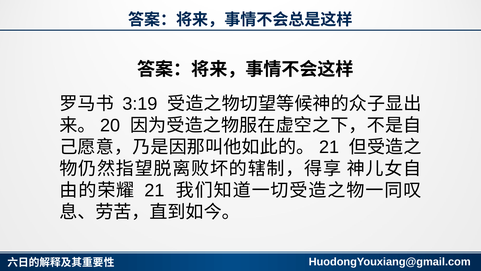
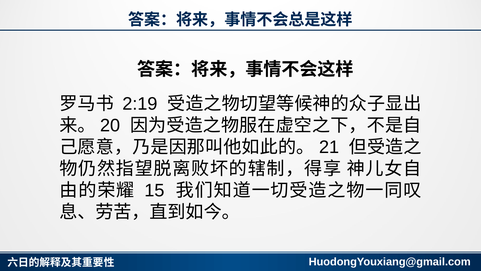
3:19: 3:19 -> 2:19
21 at (155, 190): 21 -> 15
